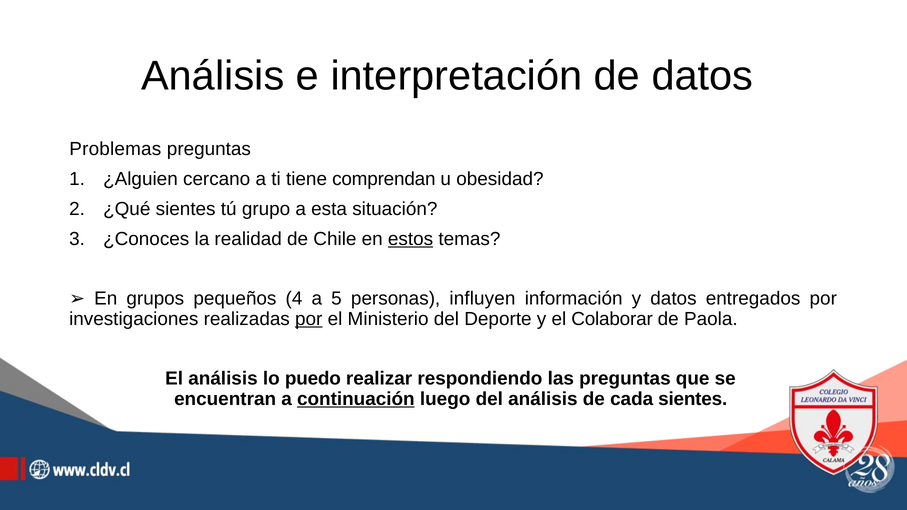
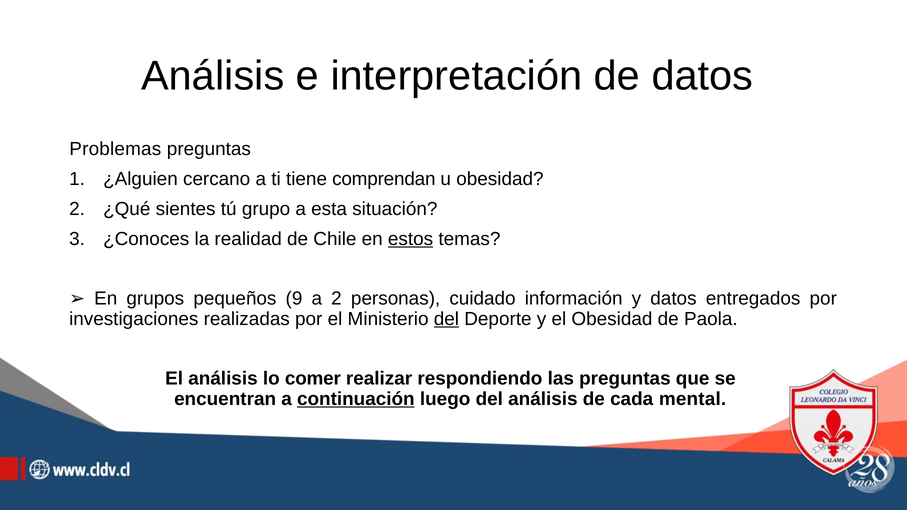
4: 4 -> 9
a 5: 5 -> 2
influyen: influyen -> cuidado
por at (309, 319) underline: present -> none
del at (446, 319) underline: none -> present
el Colaborar: Colaborar -> Obesidad
puedo: puedo -> comer
cada sientes: sientes -> mental
